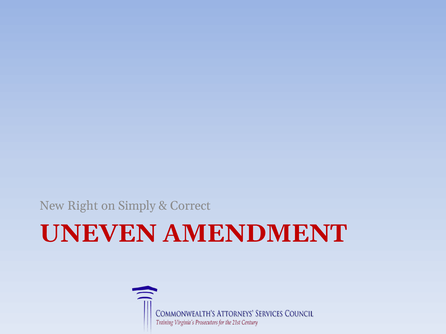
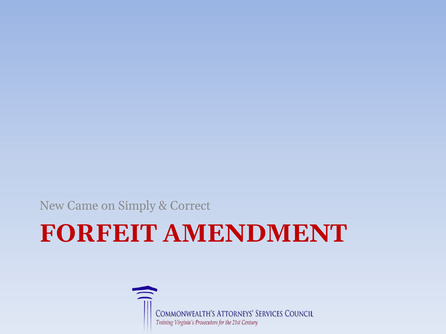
Right: Right -> Came
UNEVEN: UNEVEN -> FORFEIT
